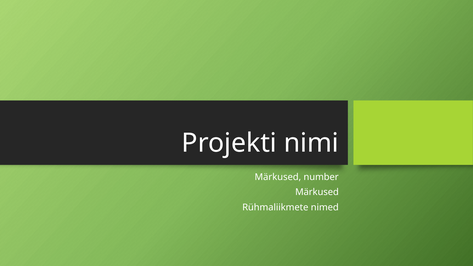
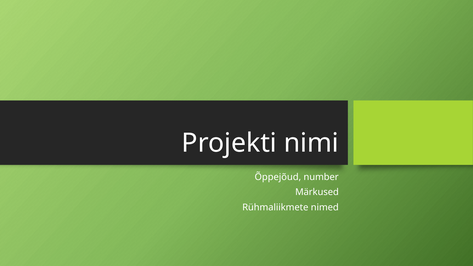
Märkused at (278, 177): Märkused -> Õppejõud
